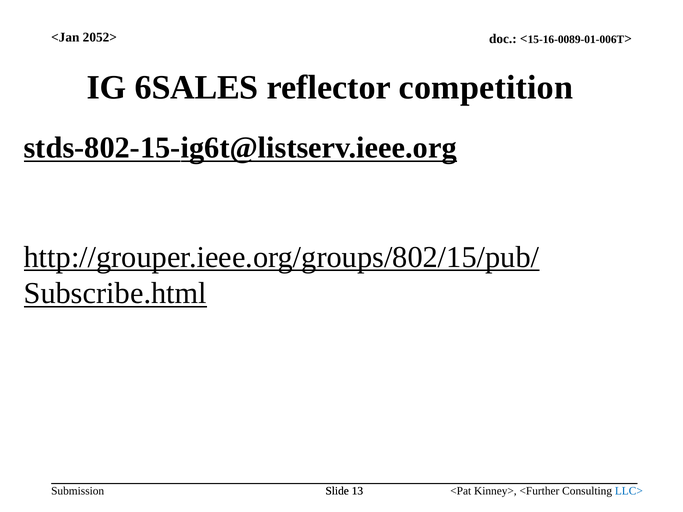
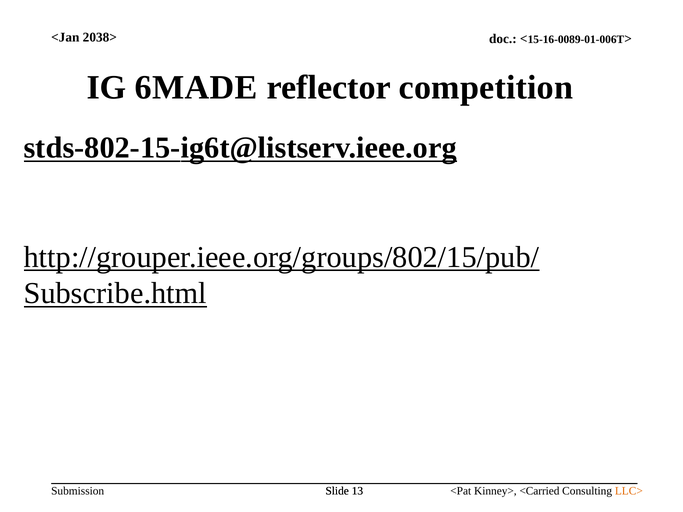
2052>: 2052> -> 2038>
6SALES: 6SALES -> 6MADE
<Further: <Further -> <Carried
LLC> colour: blue -> orange
